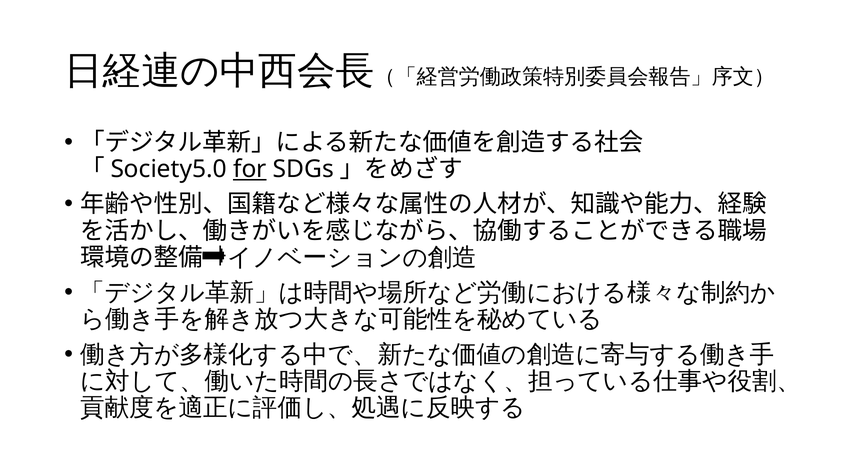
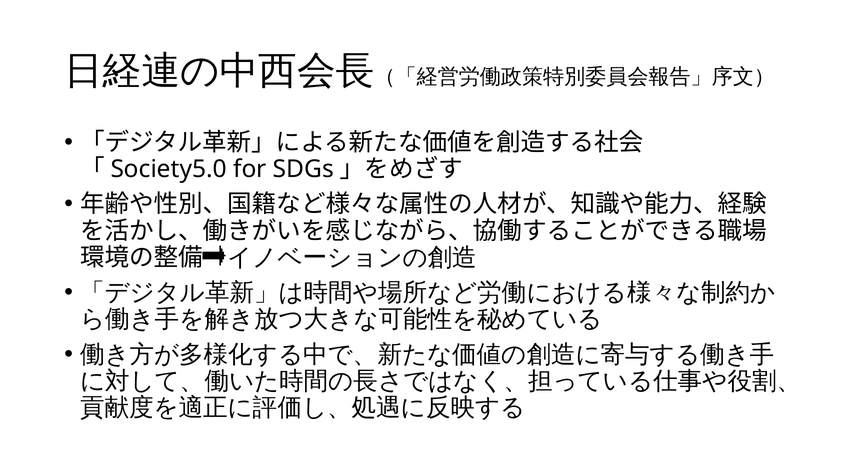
for underline: present -> none
